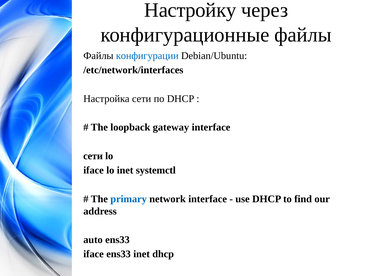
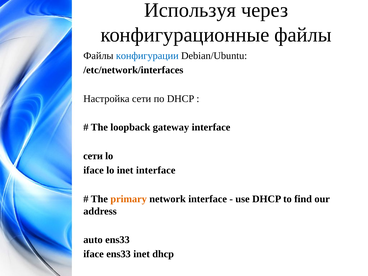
Настройку: Настройку -> Используя
inet systemctl: systemctl -> interface
primary colour: blue -> orange
